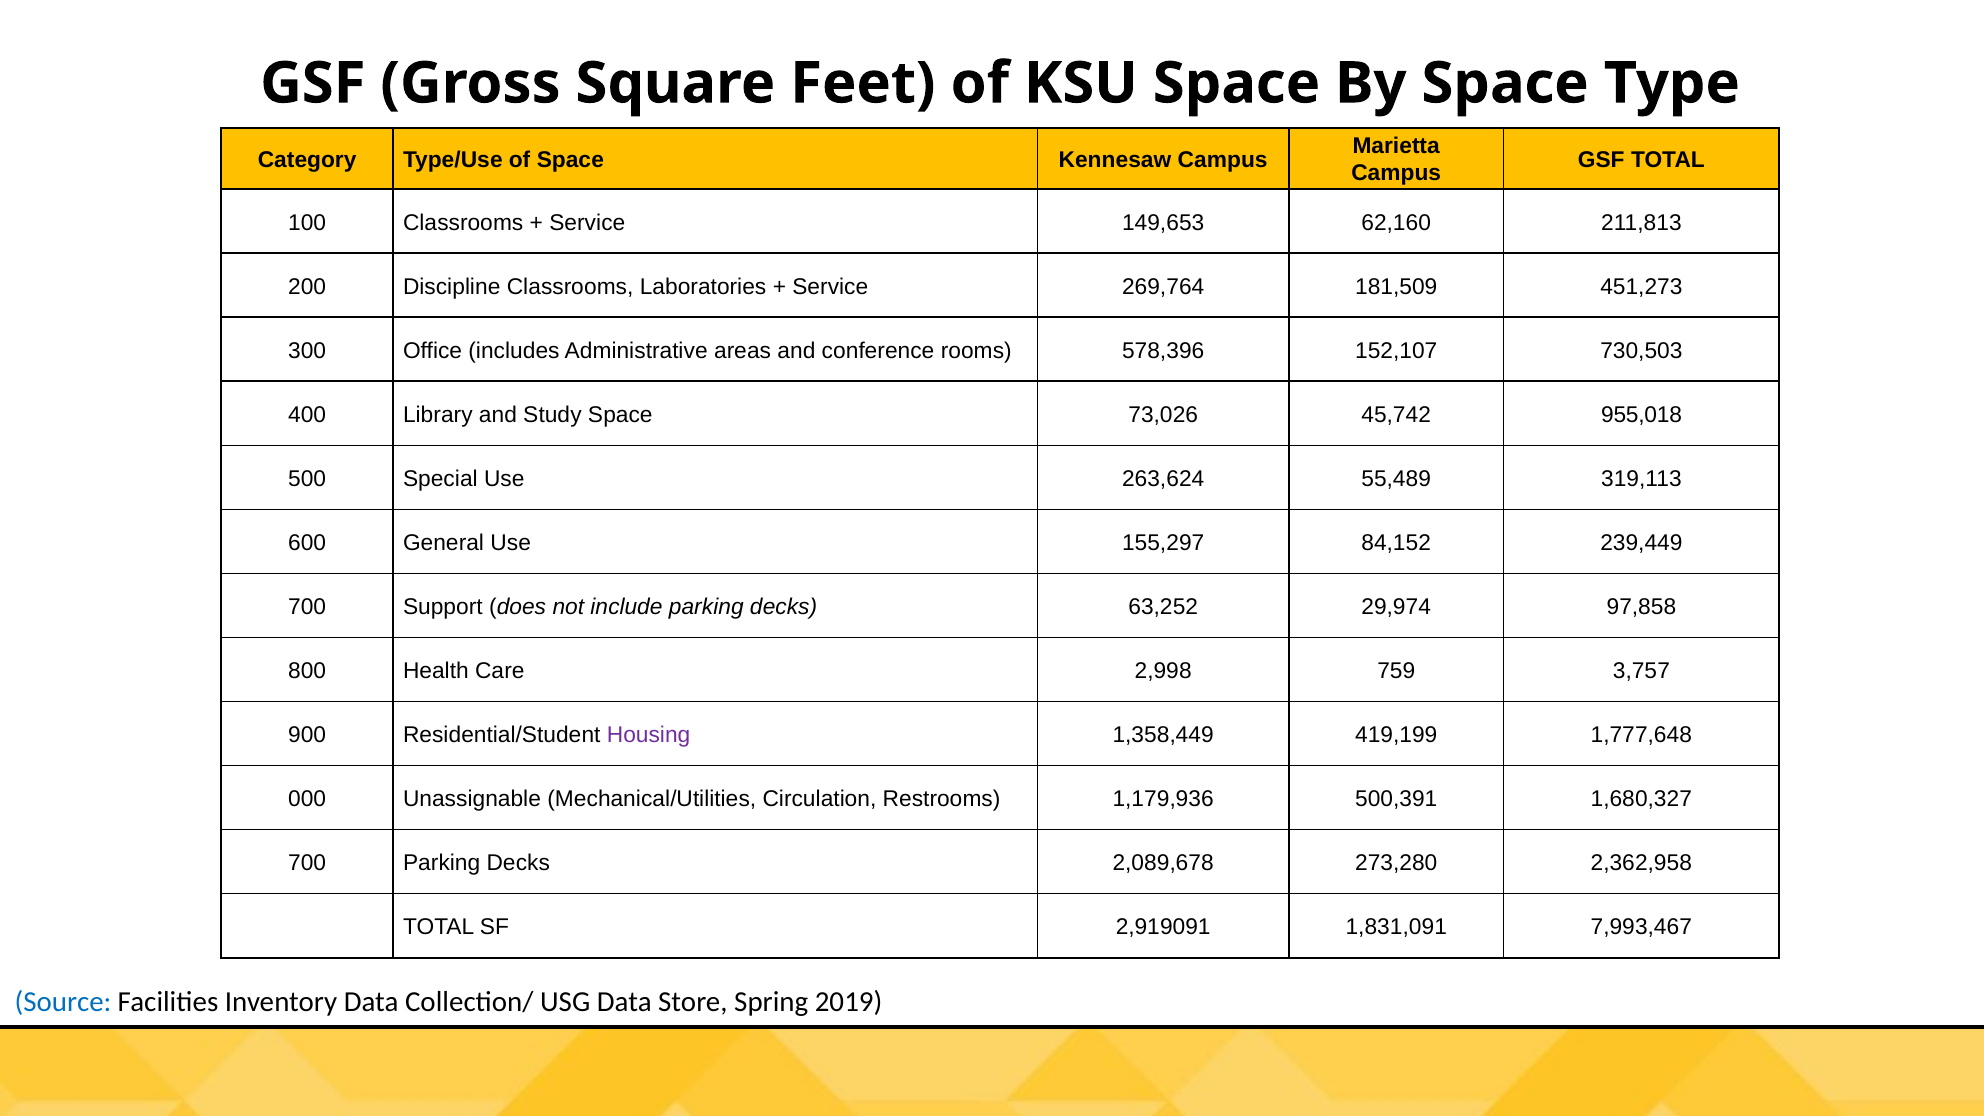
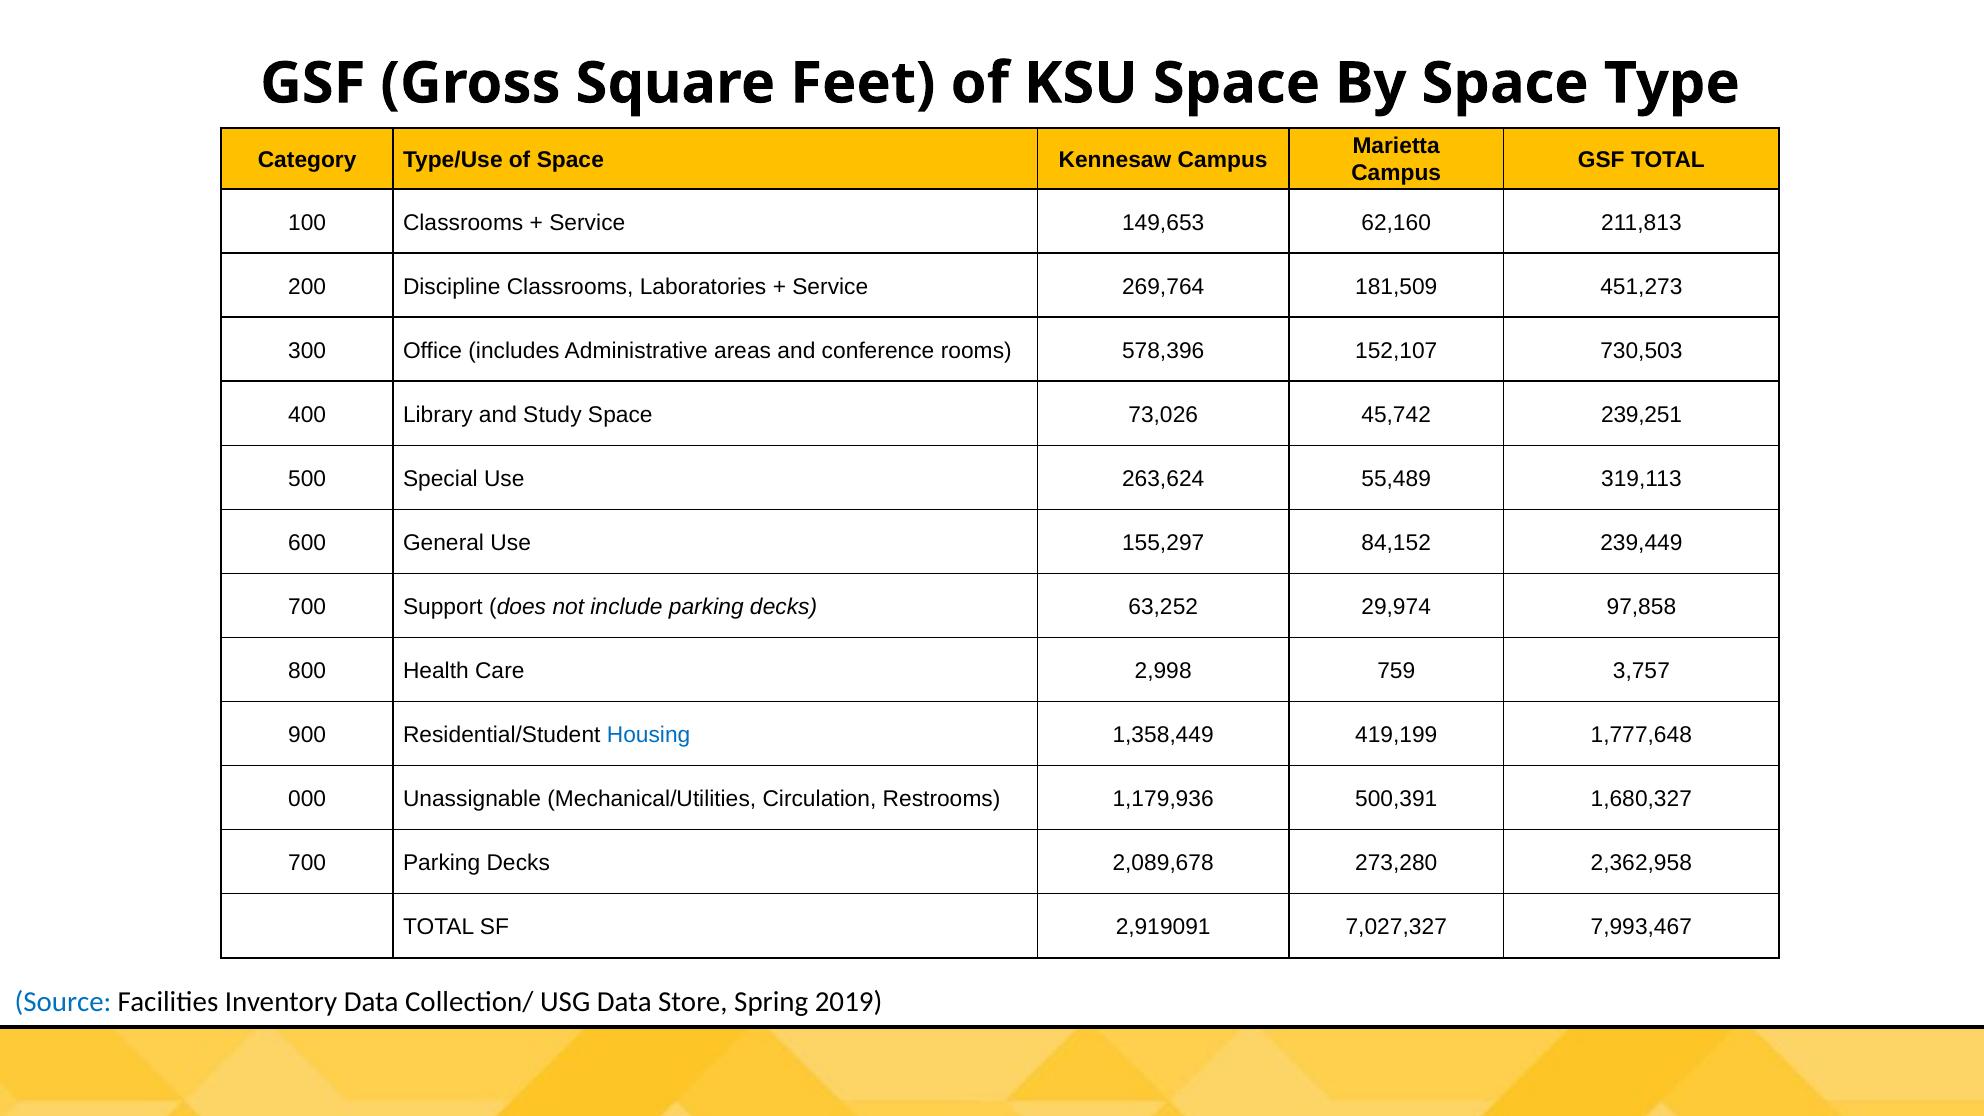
955,018: 955,018 -> 239,251
Housing colour: purple -> blue
1,831,091: 1,831,091 -> 7,027,327
